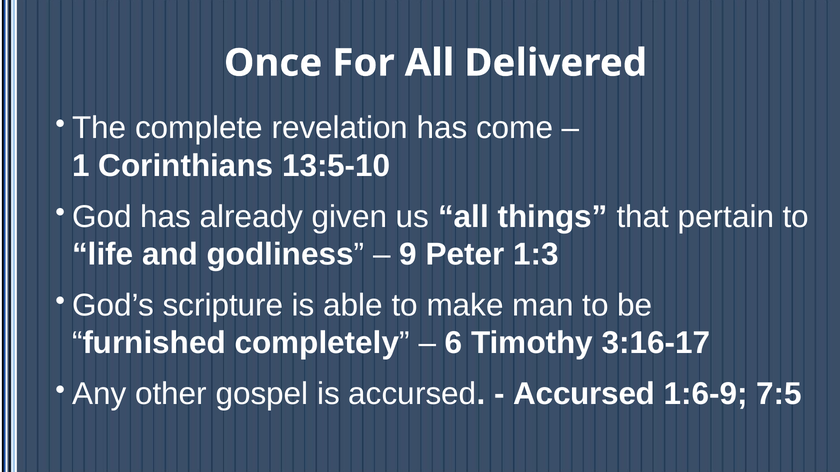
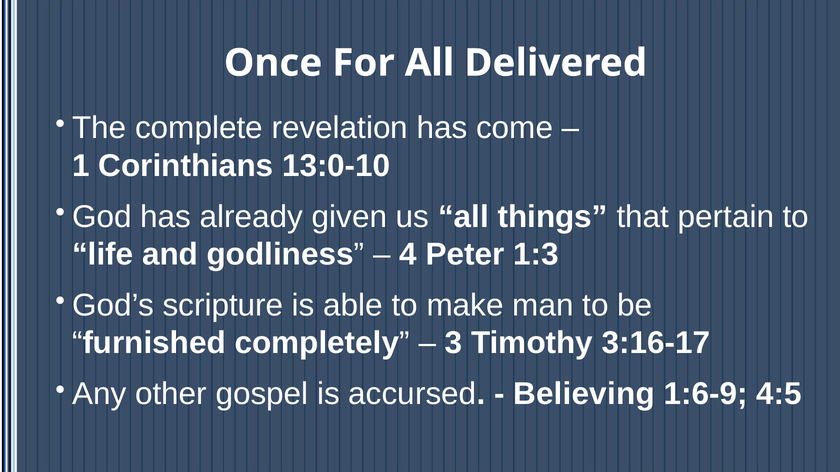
13:5-10: 13:5-10 -> 13:0-10
9: 9 -> 4
6: 6 -> 3
Accursed at (584, 394): Accursed -> Believing
7:5: 7:5 -> 4:5
